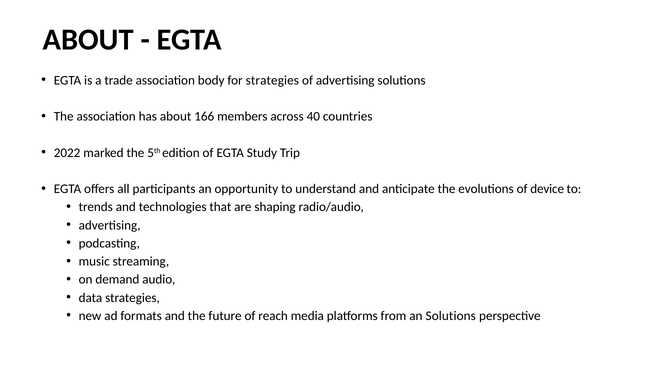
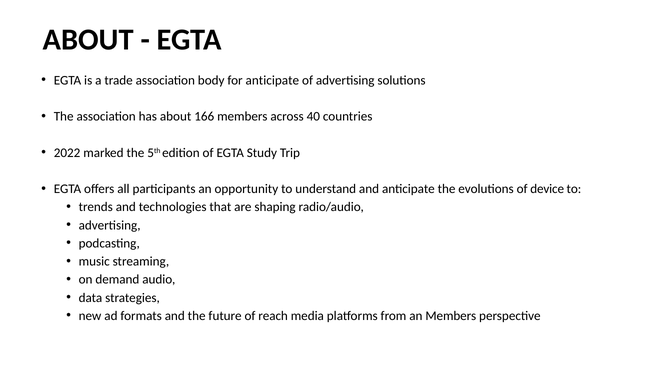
for strategies: strategies -> anticipate
an Solutions: Solutions -> Members
